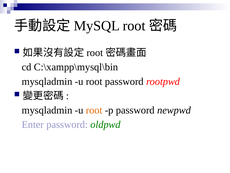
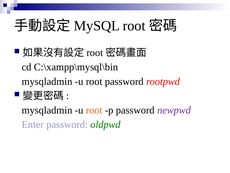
newpwd colour: black -> purple
